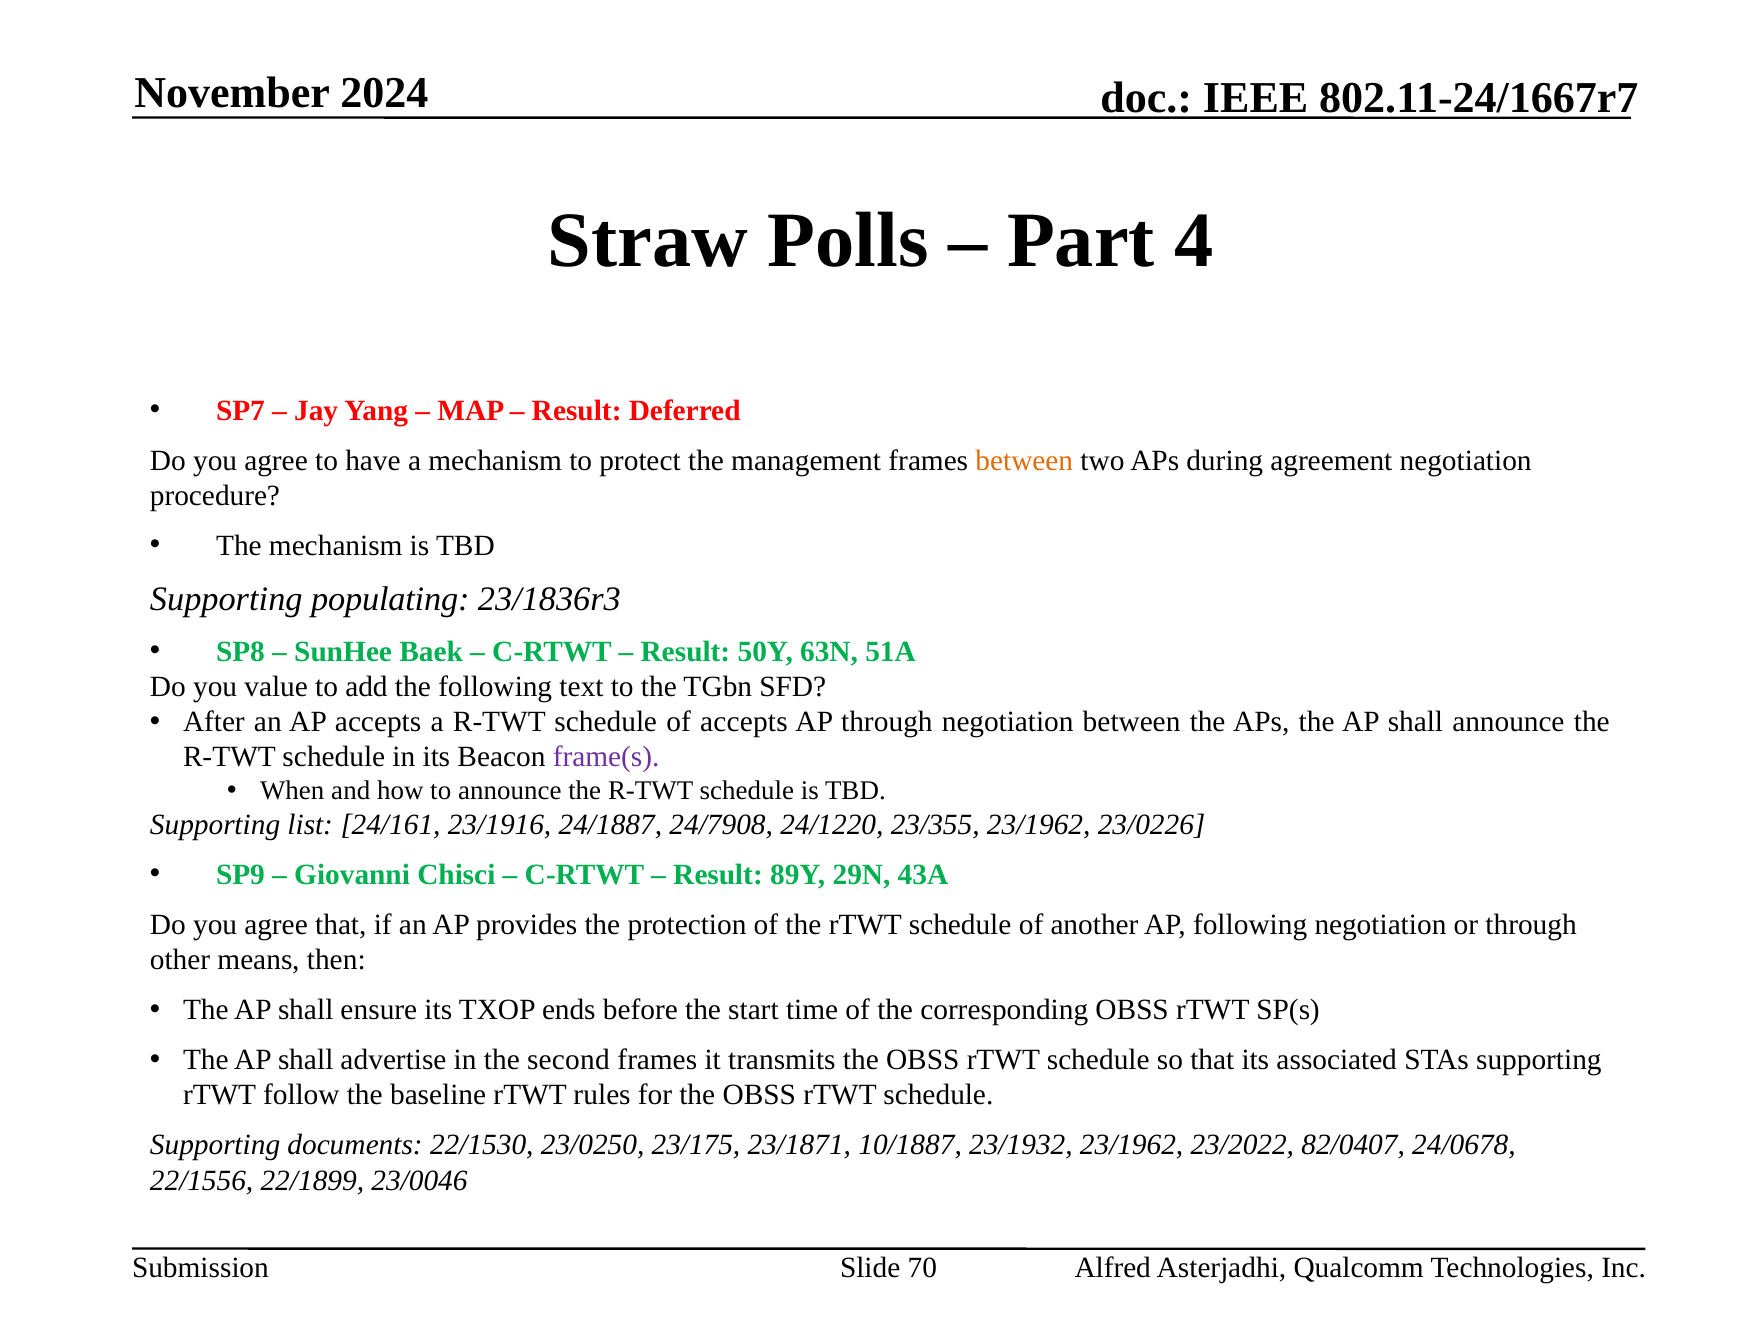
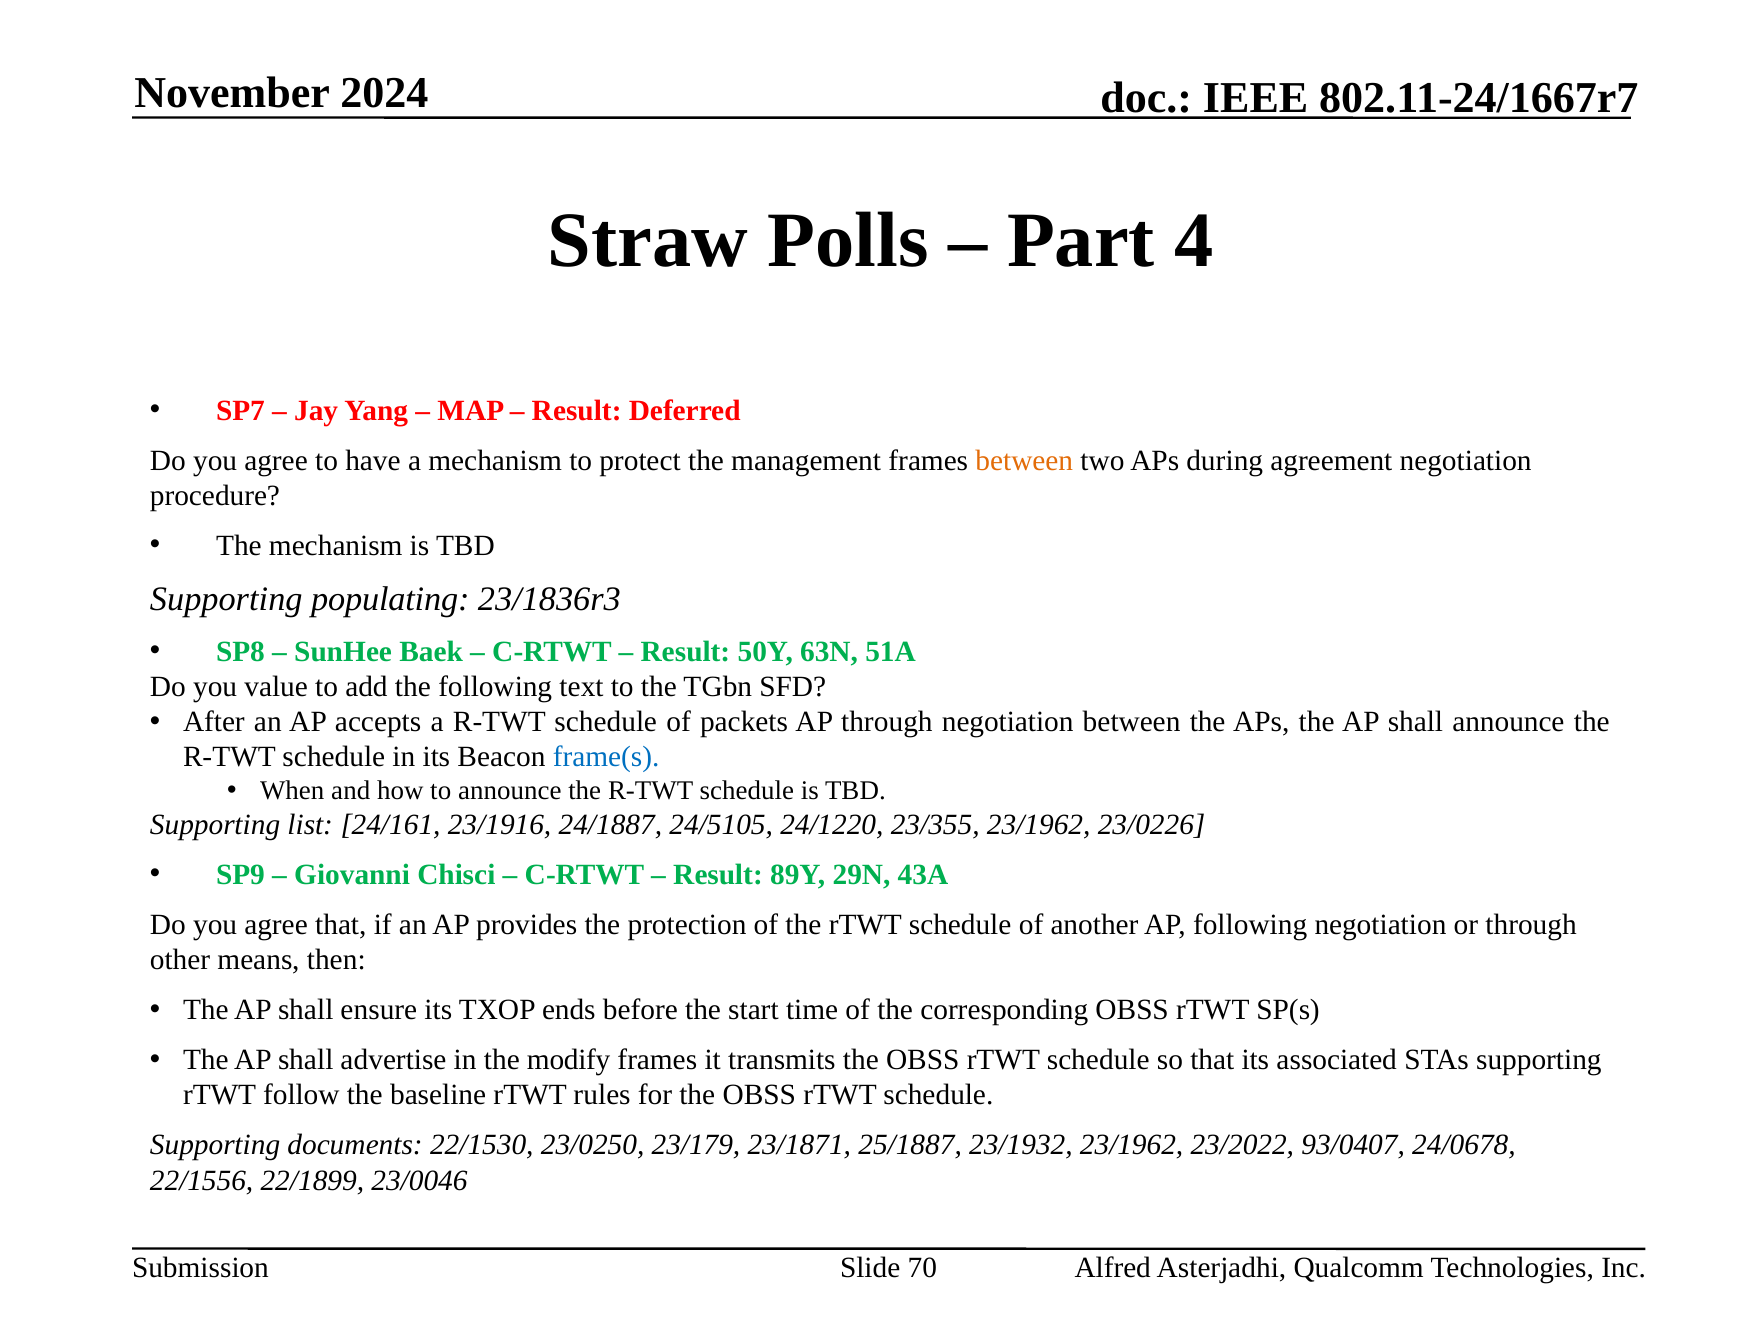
of accepts: accepts -> packets
frame(s colour: purple -> blue
24/7908: 24/7908 -> 24/5105
second: second -> modify
23/175: 23/175 -> 23/179
10/1887: 10/1887 -> 25/1887
82/0407: 82/0407 -> 93/0407
